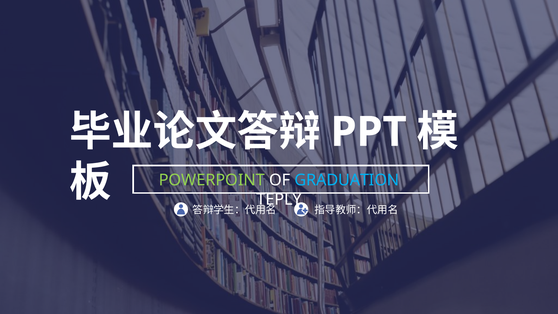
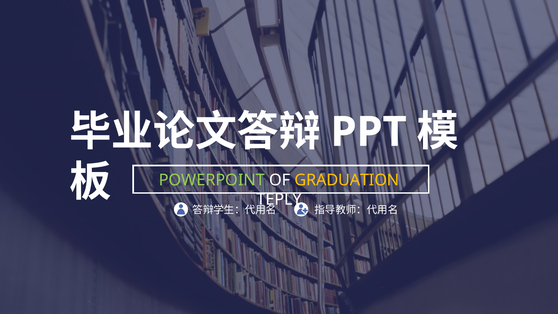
GRADUATION colour: light blue -> yellow
